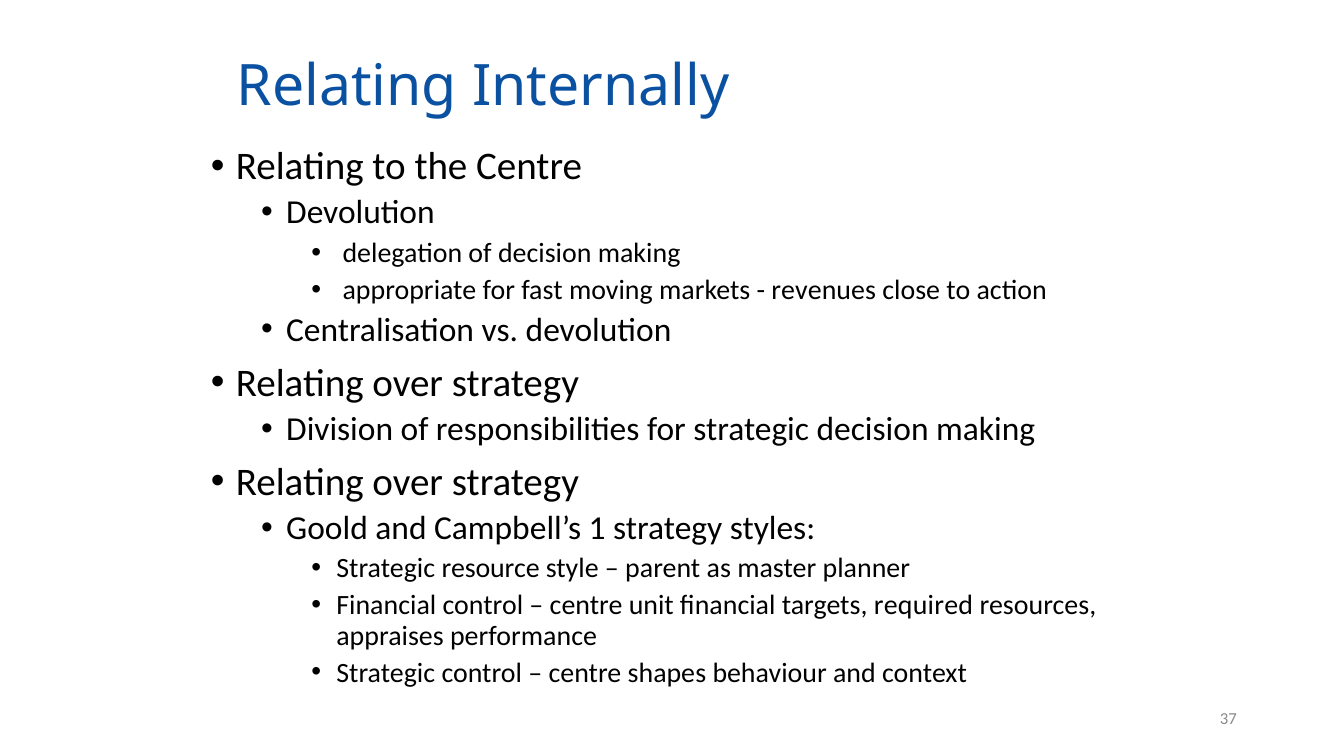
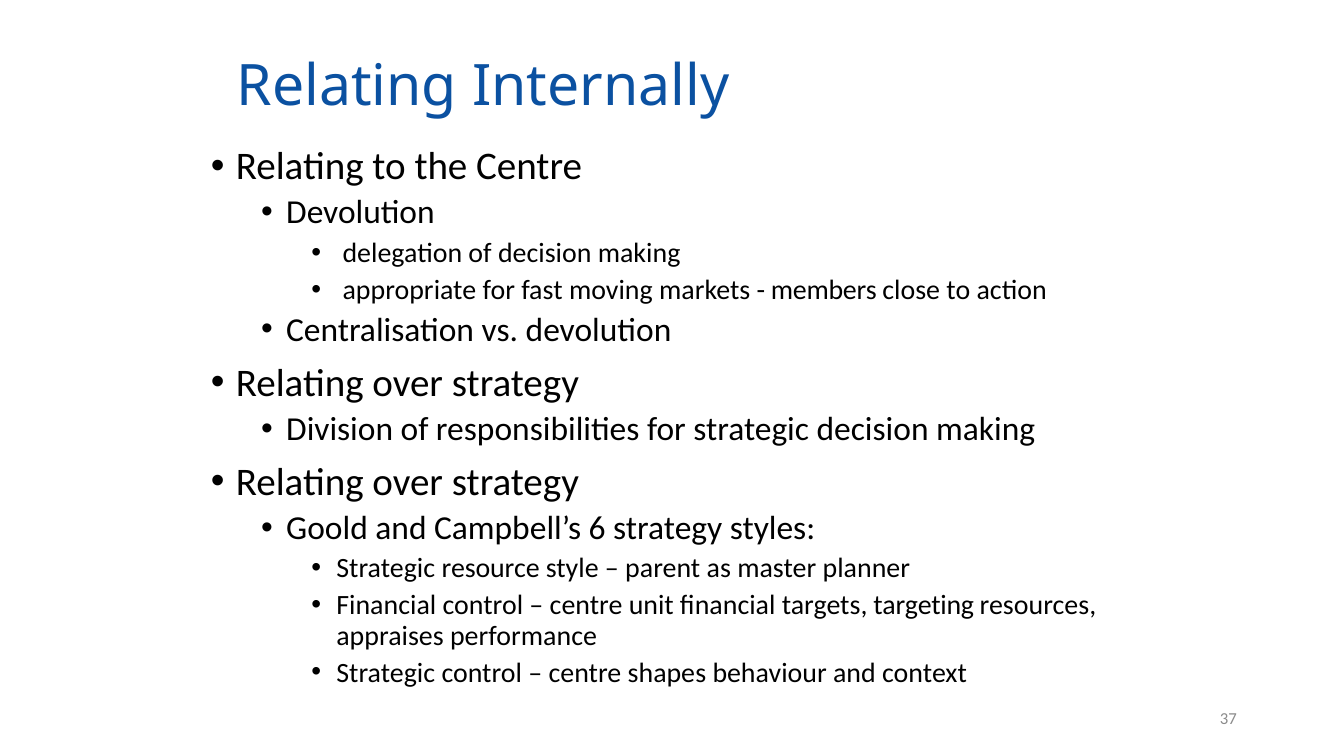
revenues: revenues -> members
1: 1 -> 6
required: required -> targeting
